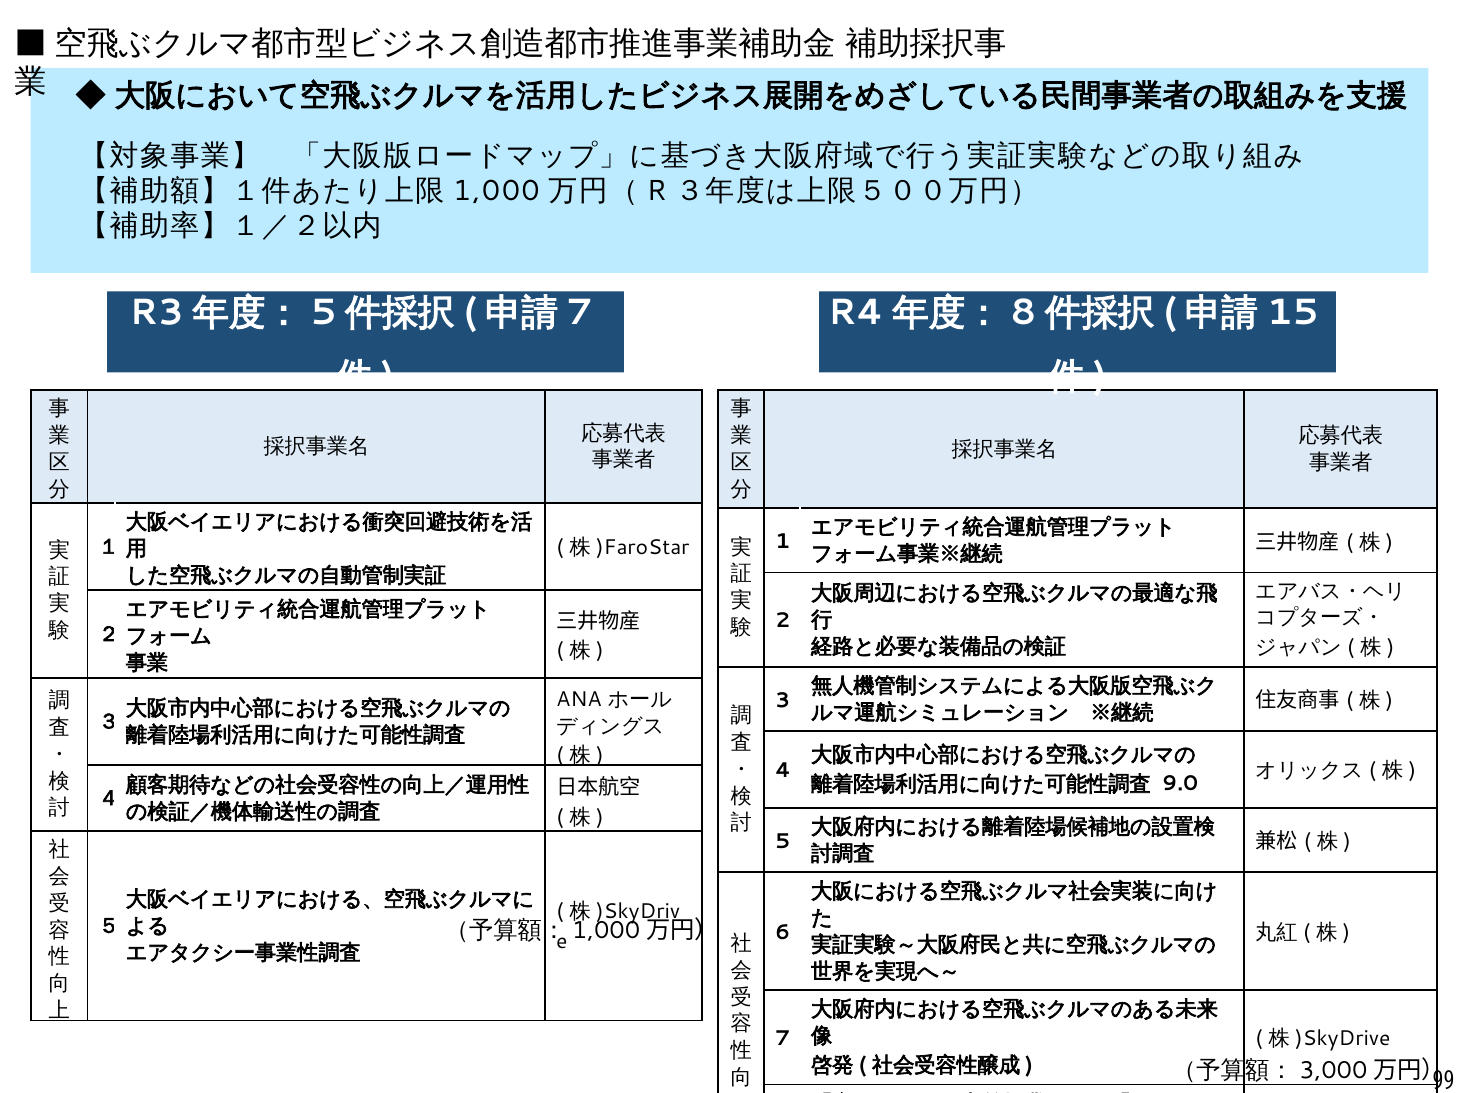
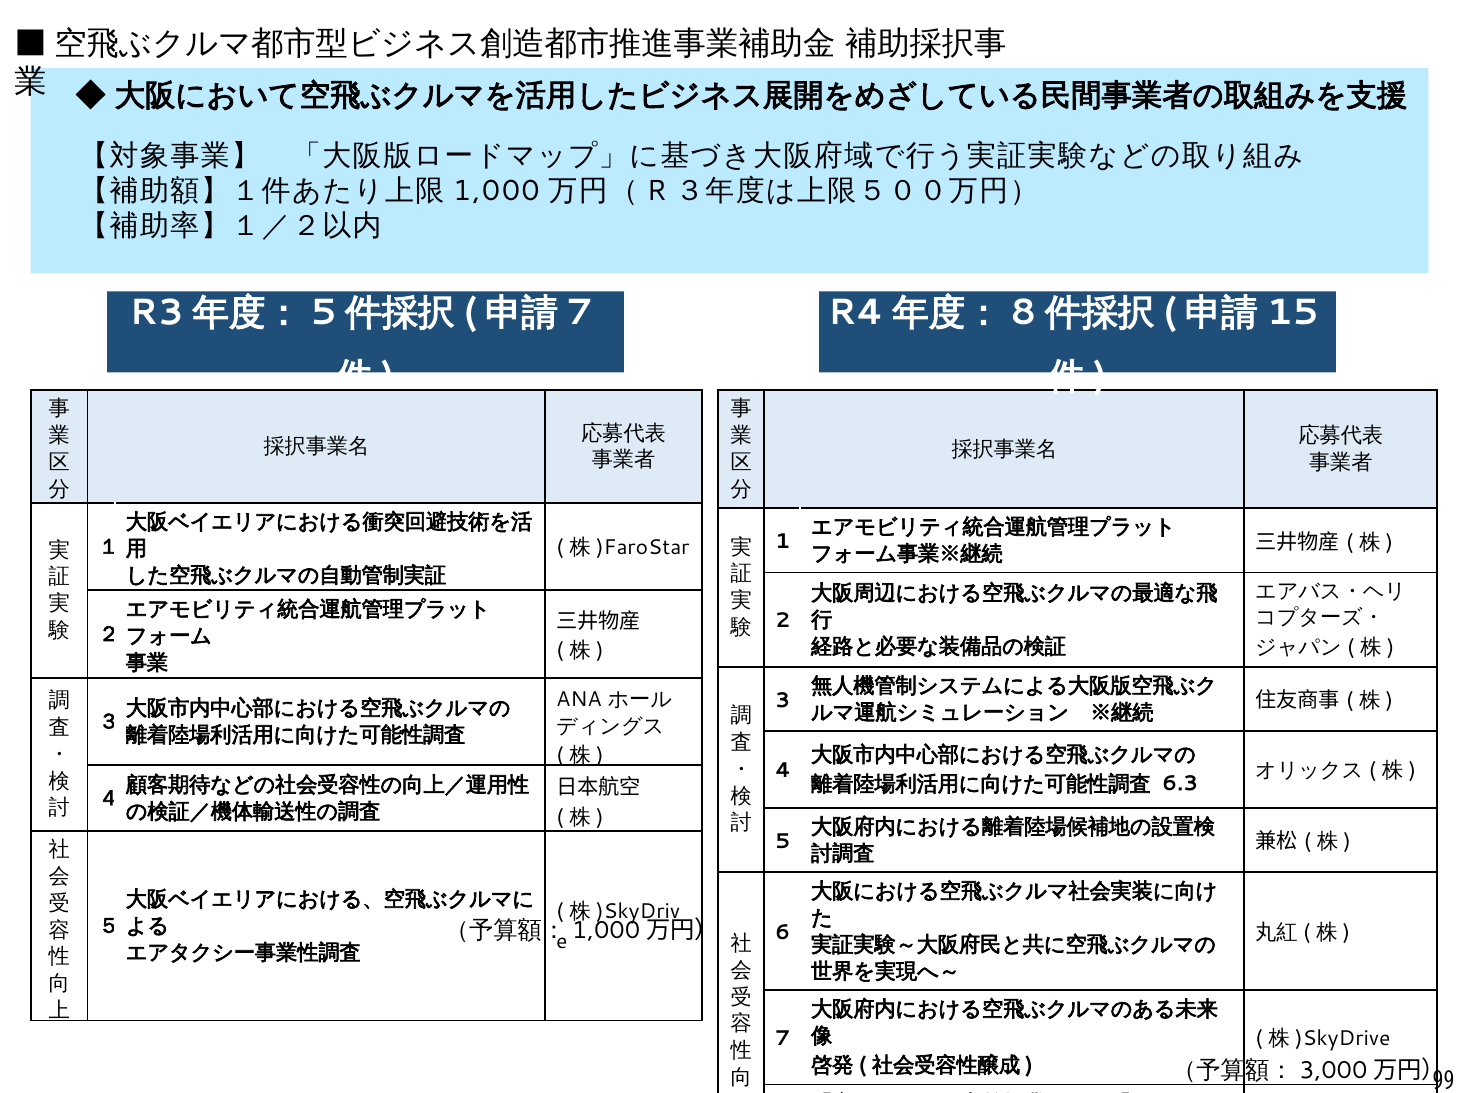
9.0: 9.0 -> 6.3
